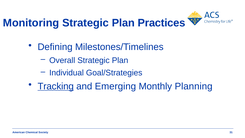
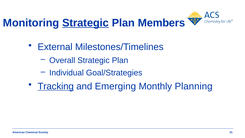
Strategic at (86, 23) underline: none -> present
Practices: Practices -> Members
Defining: Defining -> External
